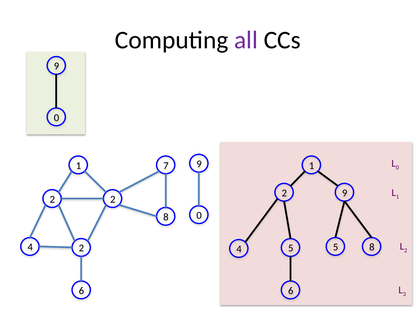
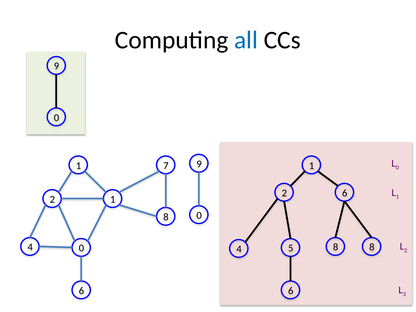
all colour: purple -> blue
9 at (345, 193): 9 -> 6
2 2: 2 -> 1
4 2: 2 -> 0
5 5: 5 -> 8
